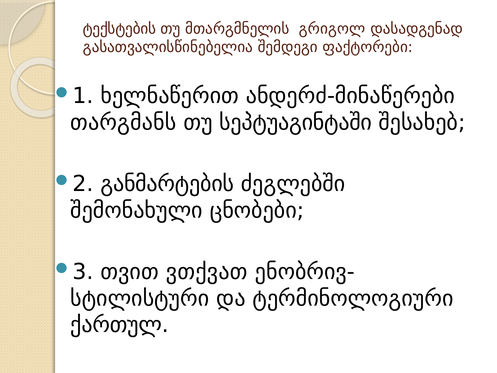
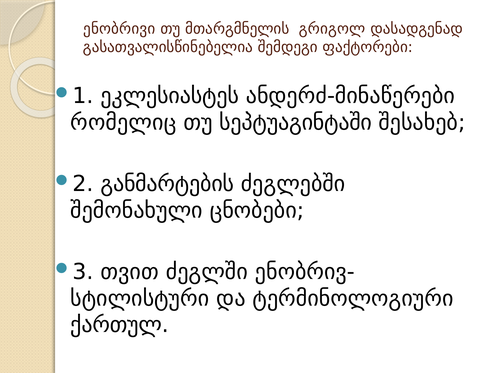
ტექსტების: ტექსტების -> ენობრივი
ხელნაწერით: ხელნაწერით -> ეკლესიასტეს
თარგმანს: თარგმანს -> რომელიც
ვთქვათ: ვთქვათ -> ძეგლში
